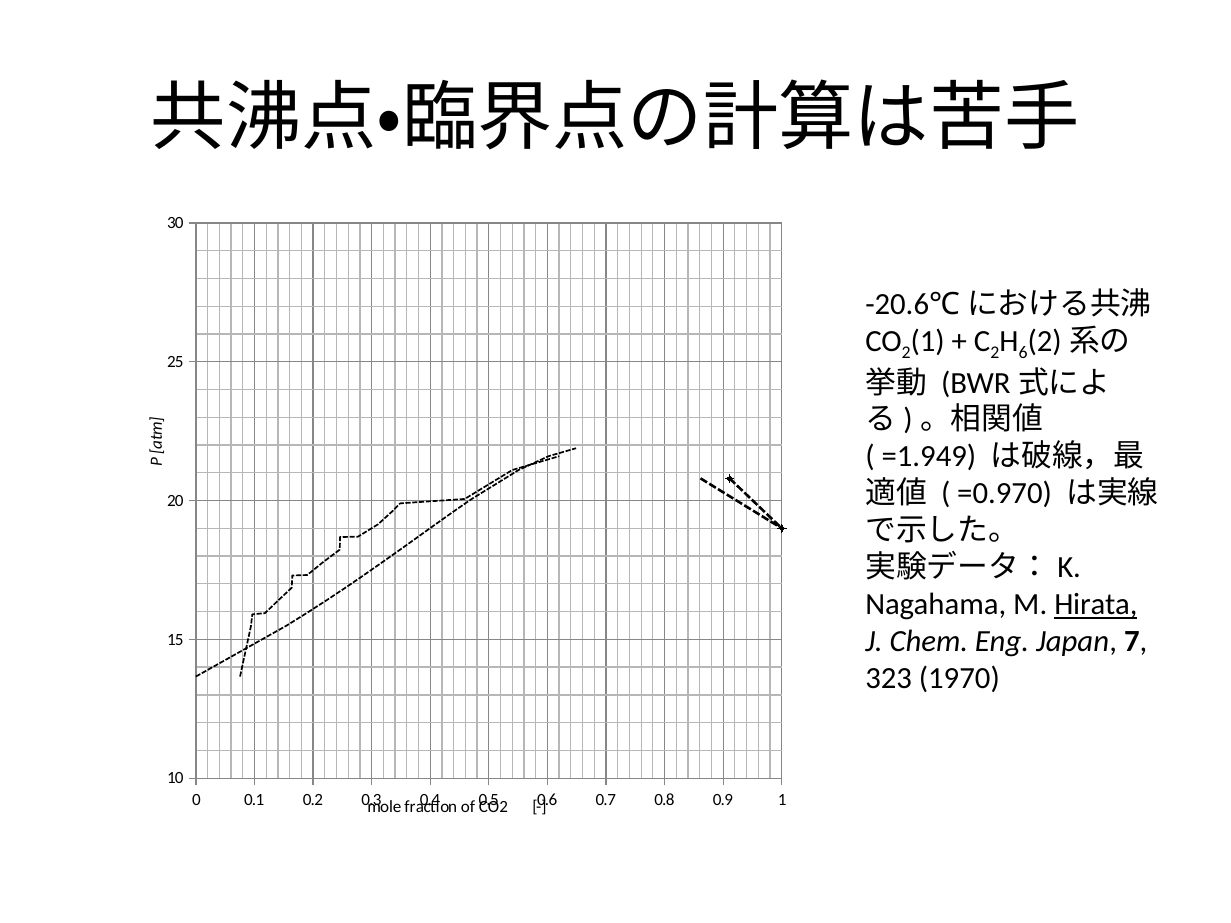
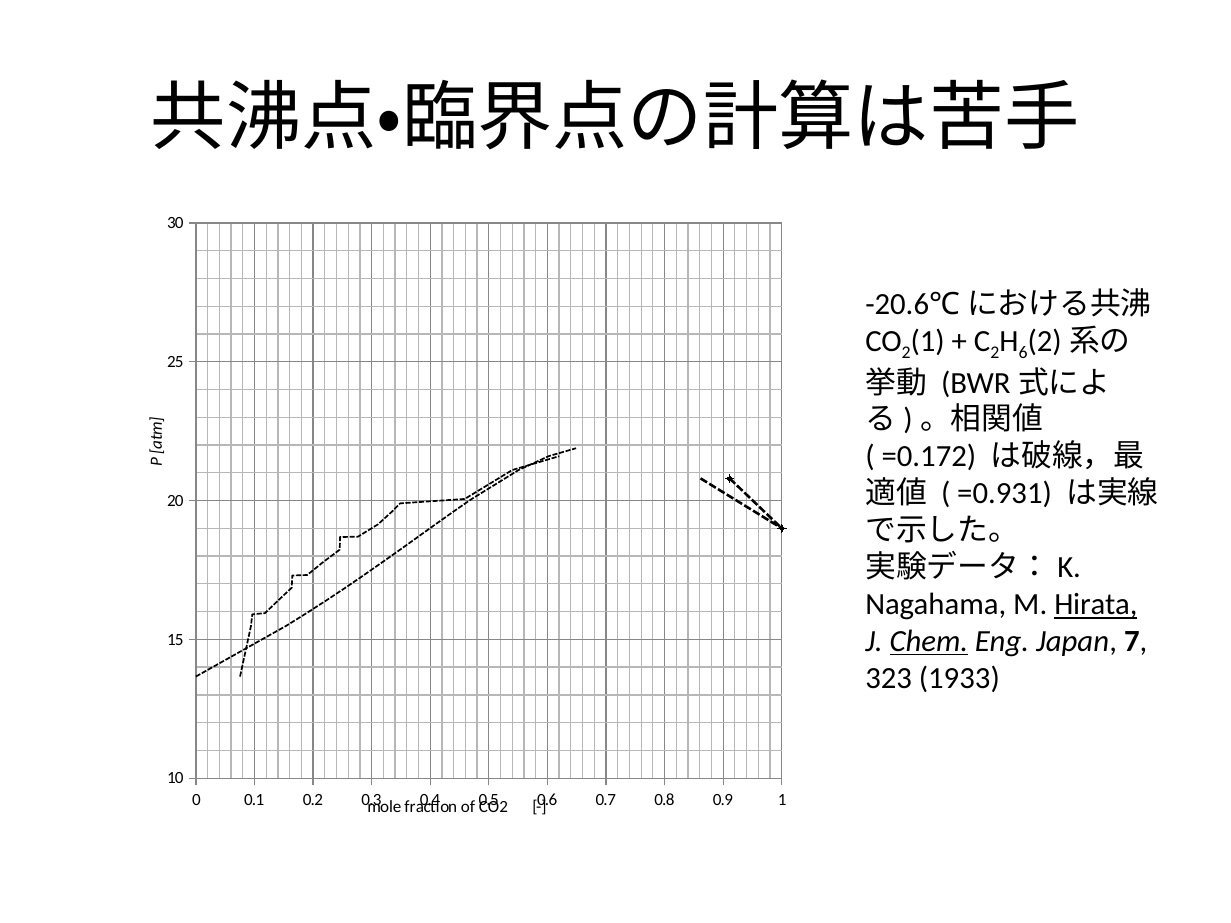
=1.949: =1.949 -> =0.172
=0.970: =0.970 -> =0.931
Chem underline: none -> present
1970: 1970 -> 1933
